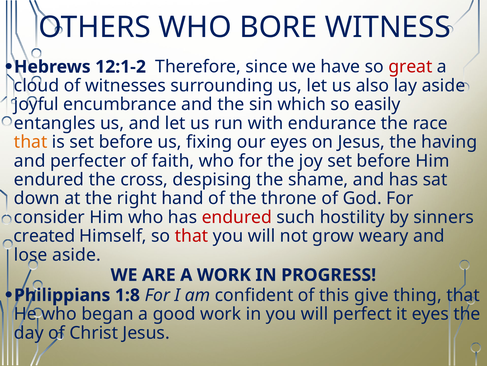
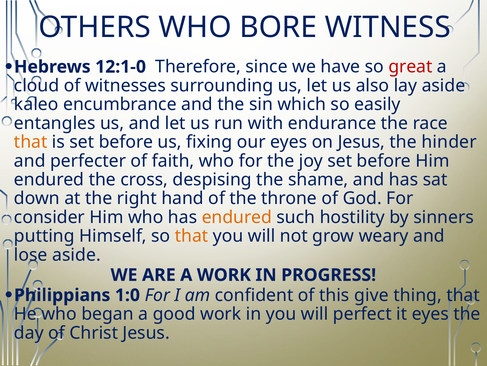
12:1-2: 12:1-2 -> 12:1-0
joyful: joyful -> kaleo
having: having -> hinder
endured at (237, 217) colour: red -> orange
created: created -> putting
that at (192, 236) colour: red -> orange
1:8: 1:8 -> 1:0
